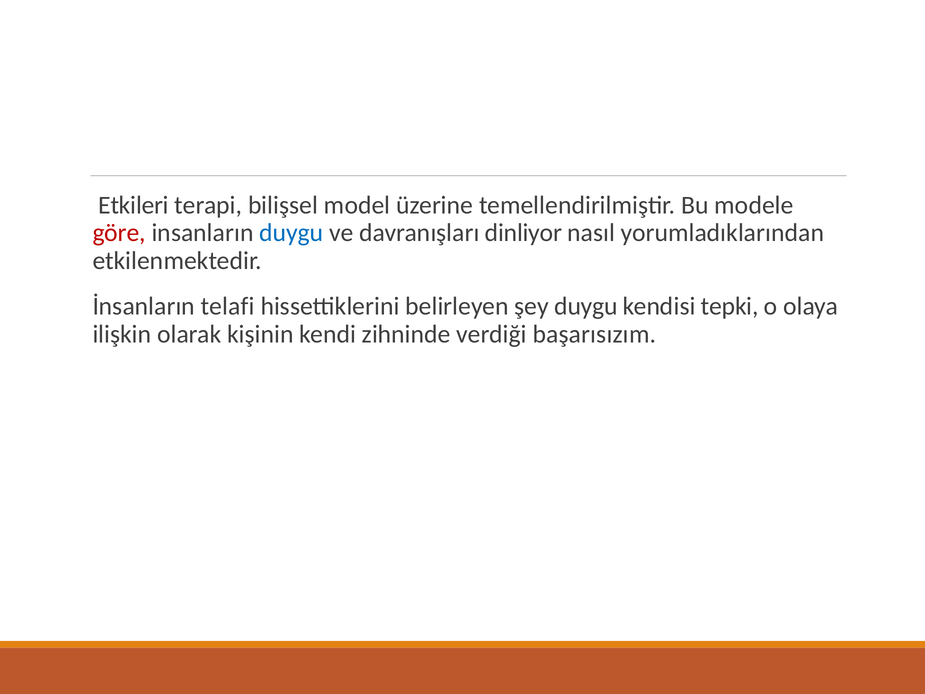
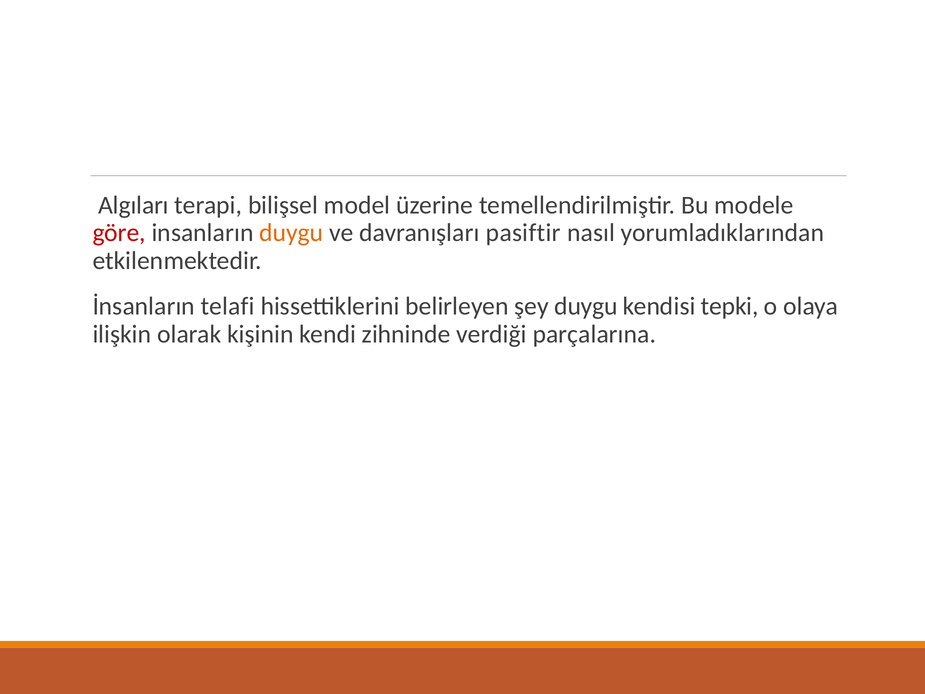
Etkileri: Etkileri -> Algıları
duygu at (291, 233) colour: blue -> orange
dinliyor: dinliyor -> pasiftir
başarısızım: başarısızım -> parçalarına
